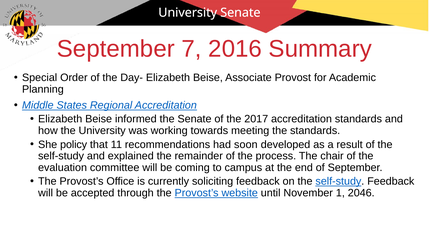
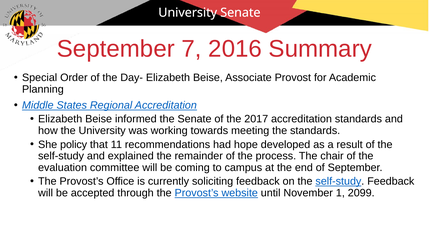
soon: soon -> hope
2046: 2046 -> 2099
